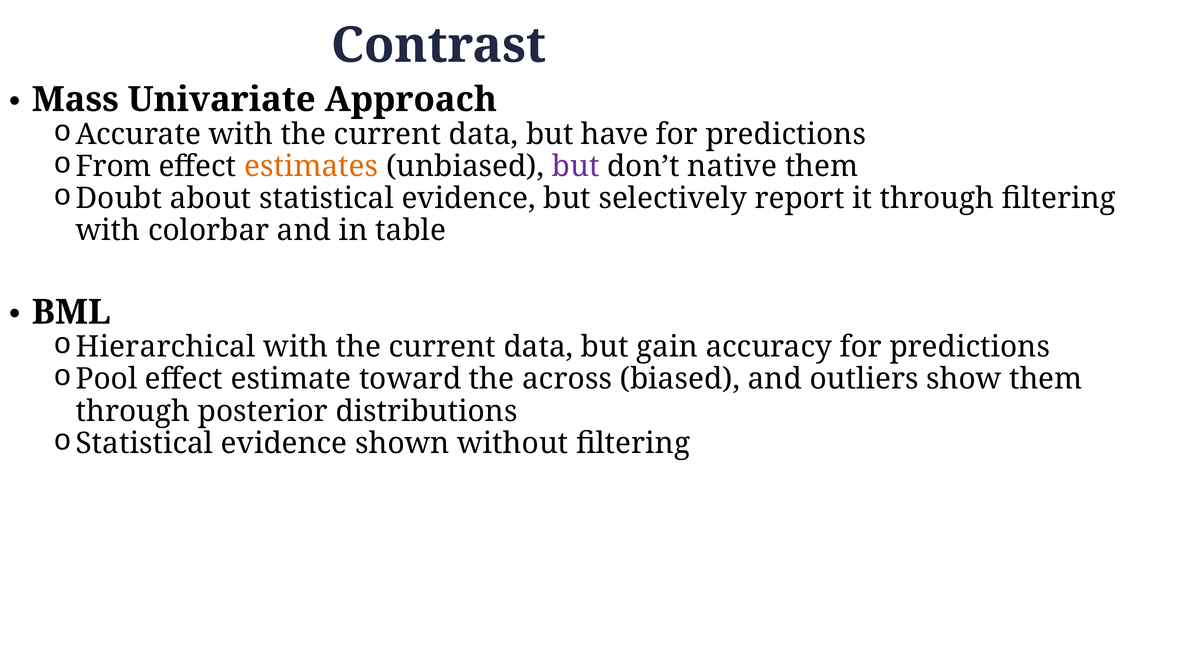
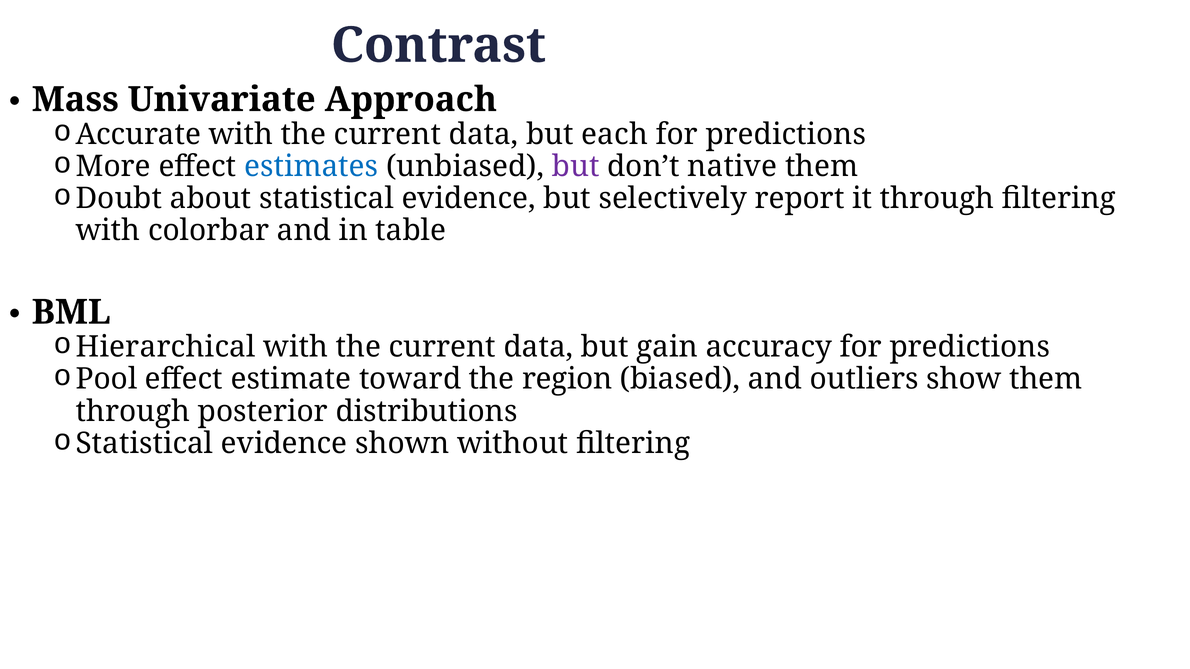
have: have -> each
From: From -> More
estimates colour: orange -> blue
across: across -> region
